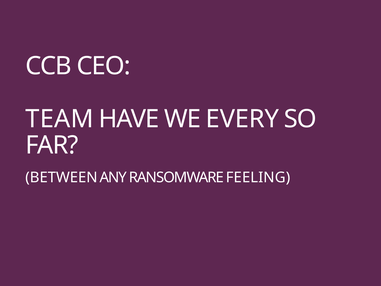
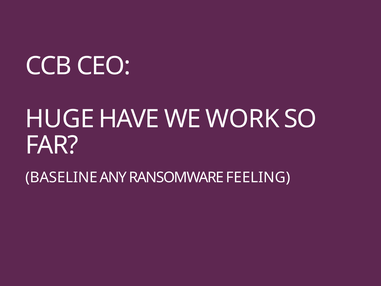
TEAM: TEAM -> HUGE
EVERY: EVERY -> WORK
BETWEEN: BETWEEN -> BASELINE
